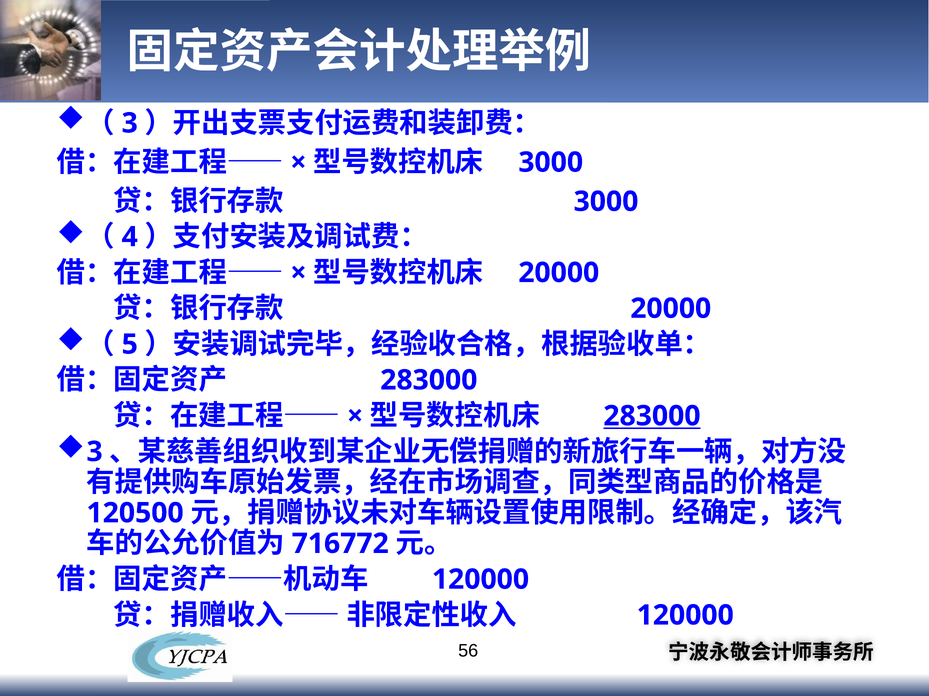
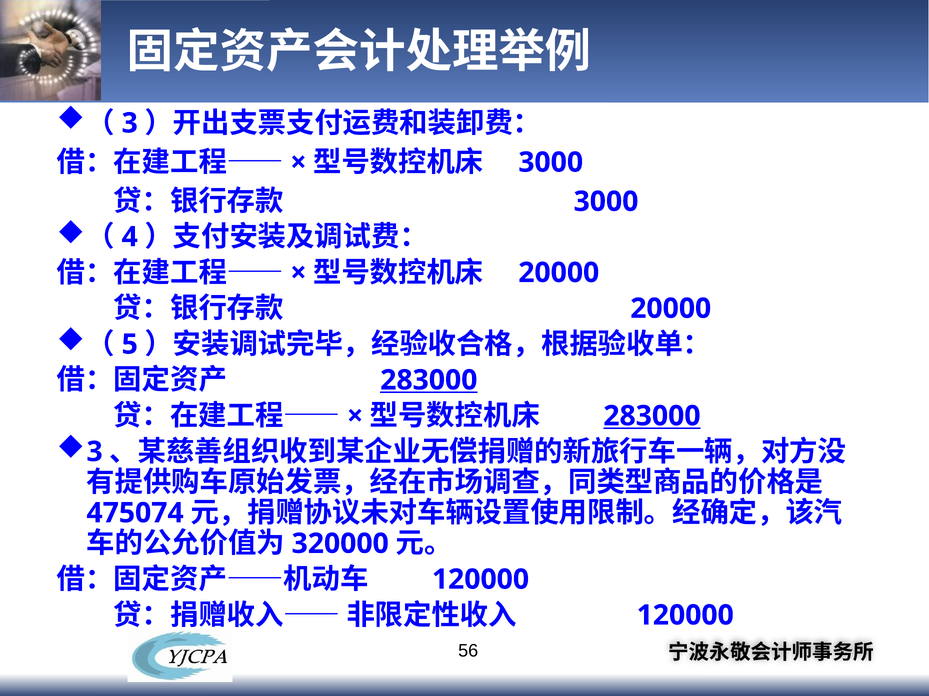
283000 at (429, 381) underline: none -> present
120500: 120500 -> 475074
716772: 716772 -> 320000
